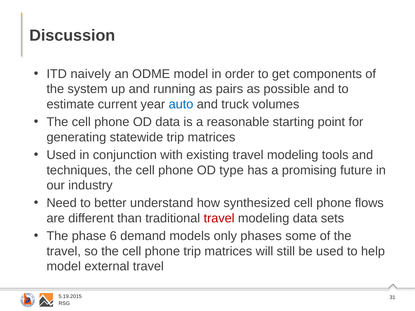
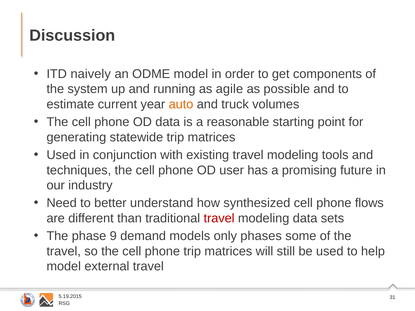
pairs: pairs -> agile
auto colour: blue -> orange
type: type -> user
6: 6 -> 9
